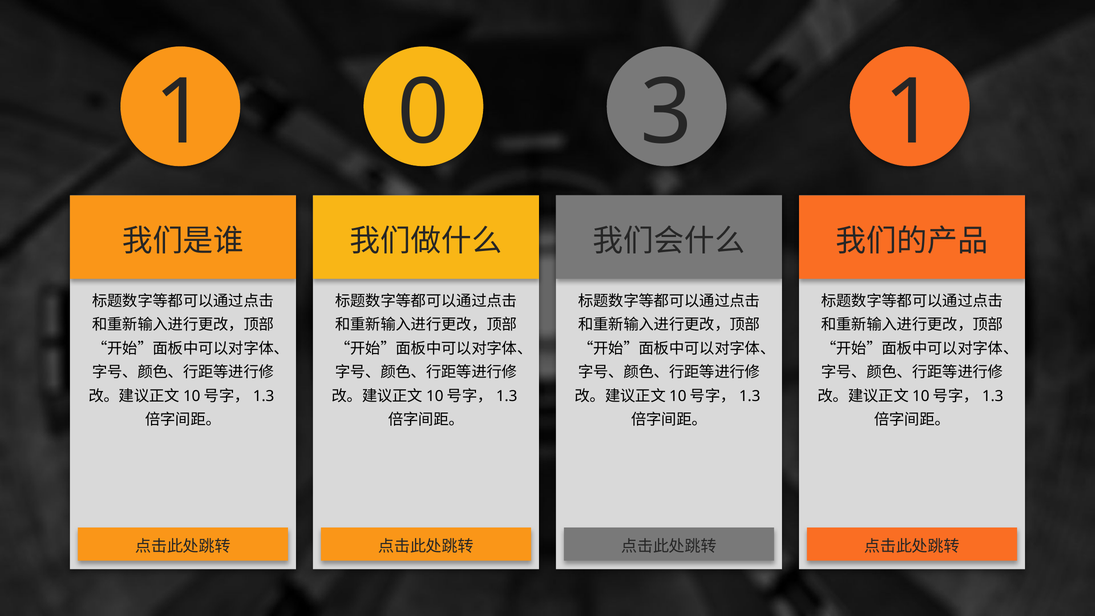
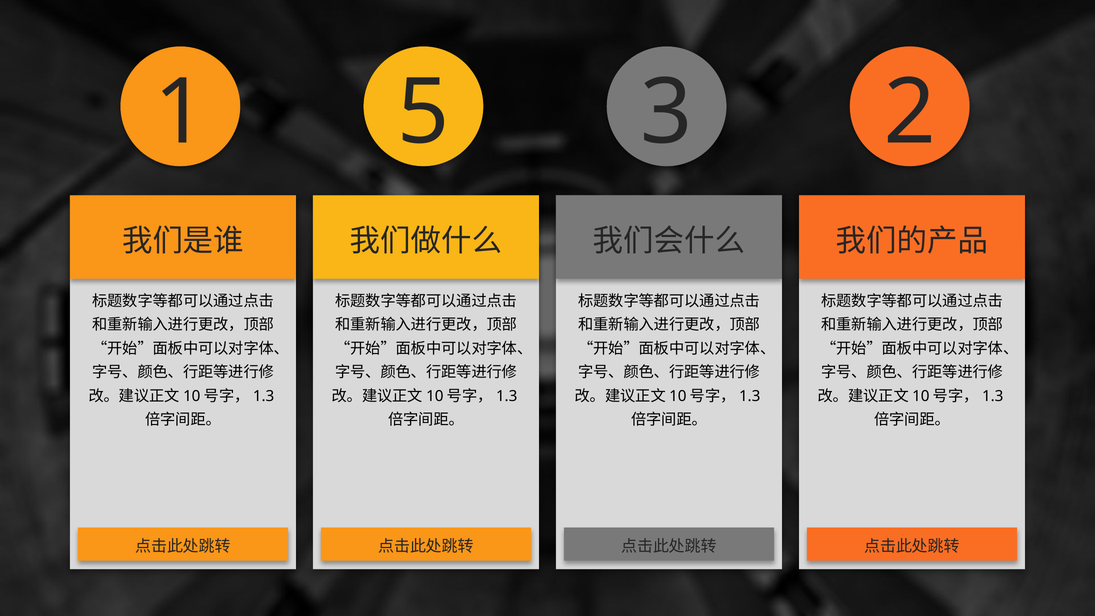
0: 0 -> 5
3 1: 1 -> 2
